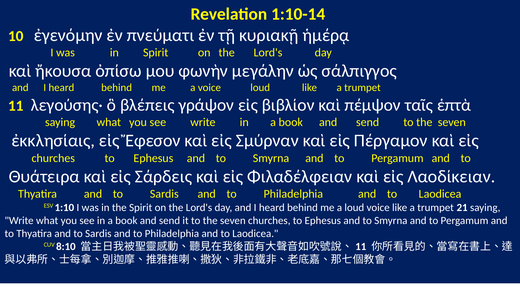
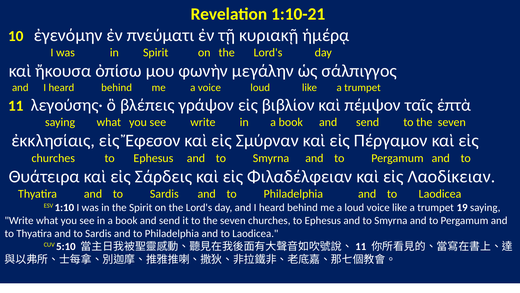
1:10-14: 1:10-14 -> 1:10-21
21: 21 -> 19
8:10: 8:10 -> 5:10
